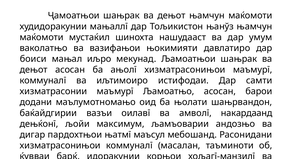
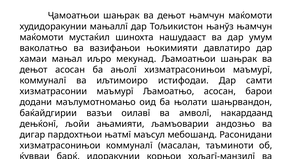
боиси: боиси -> хамаи
максимум: максимум -> ањамияти
